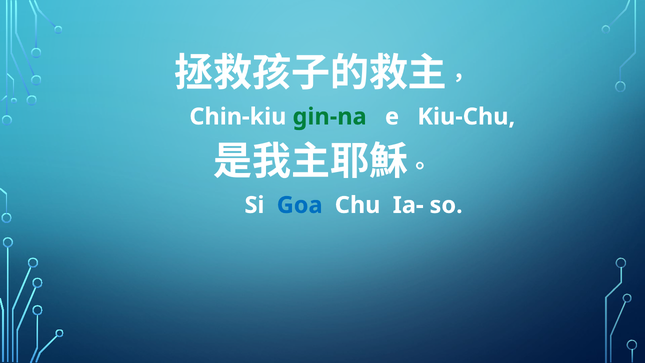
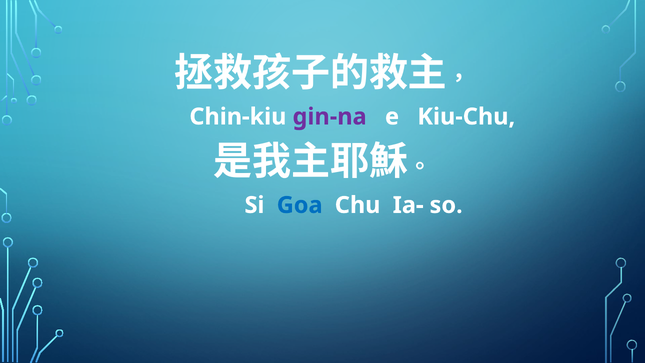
gin-na colour: green -> purple
